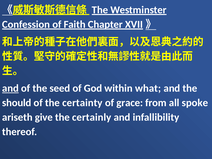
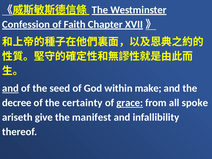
what: what -> make
should: should -> decree
grace underline: none -> present
certainly: certainly -> manifest
